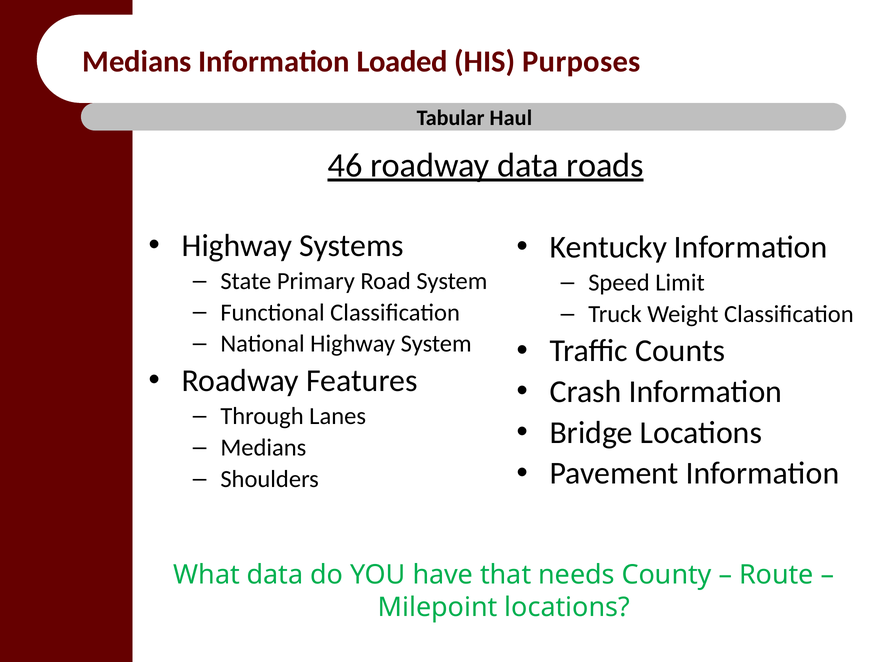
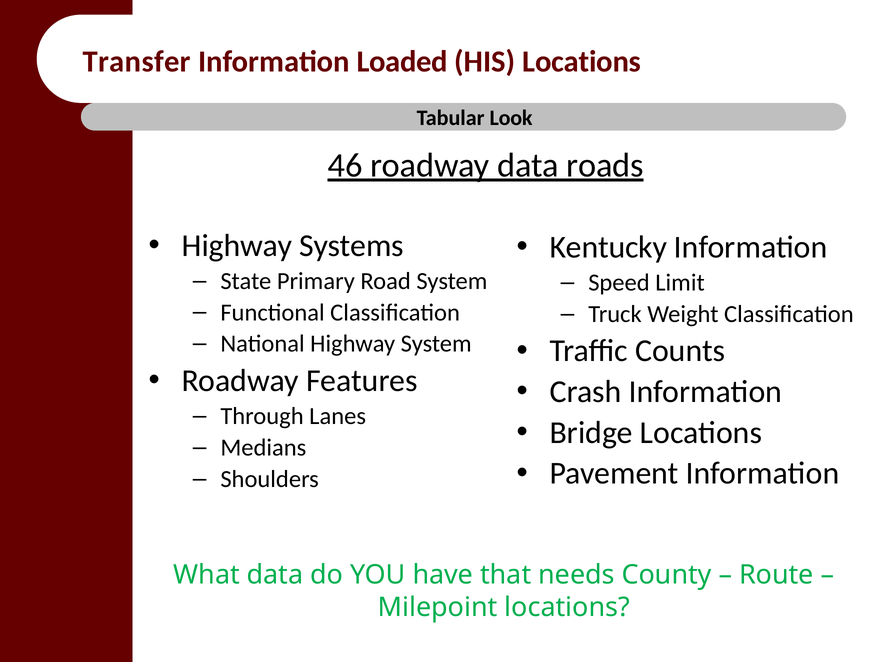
Medians at (137, 62): Medians -> Transfer
HIS Purposes: Purposes -> Locations
Haul: Haul -> Look
